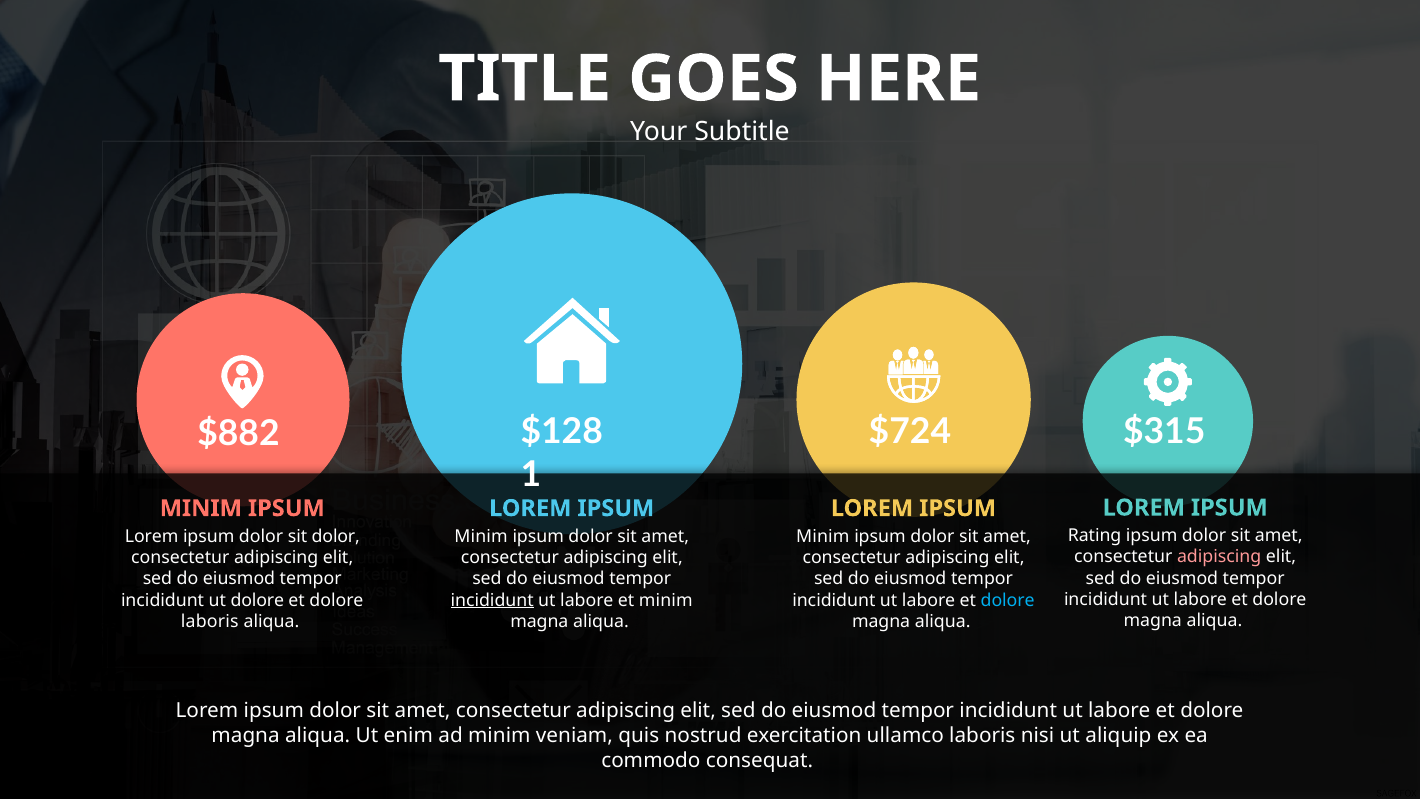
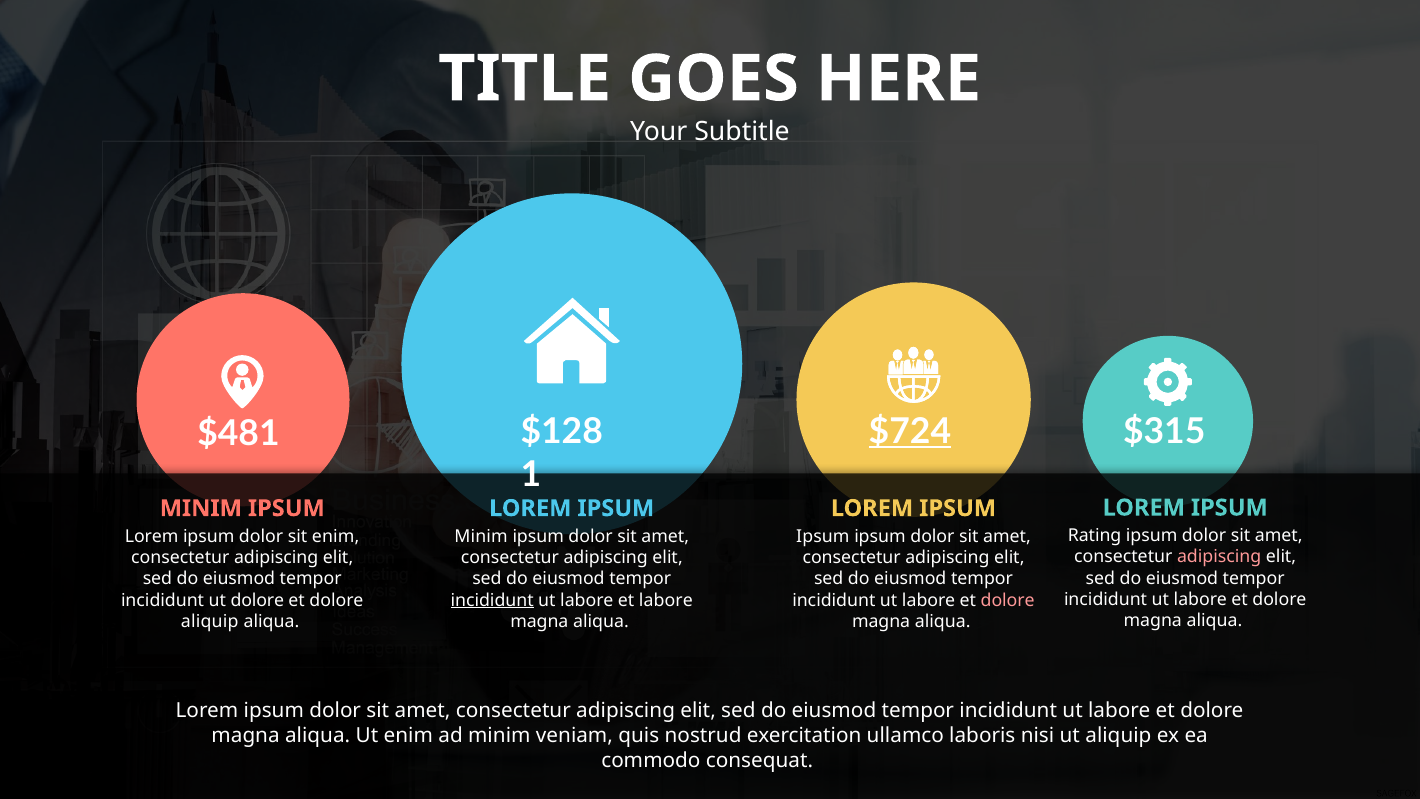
$724 underline: none -> present
$882: $882 -> $481
sit dolor: dolor -> enim
Minim at (823, 536): Minim -> Ipsum
et minim: minim -> labore
dolore at (1008, 600) colour: light blue -> pink
laboris at (210, 621): laboris -> aliquip
